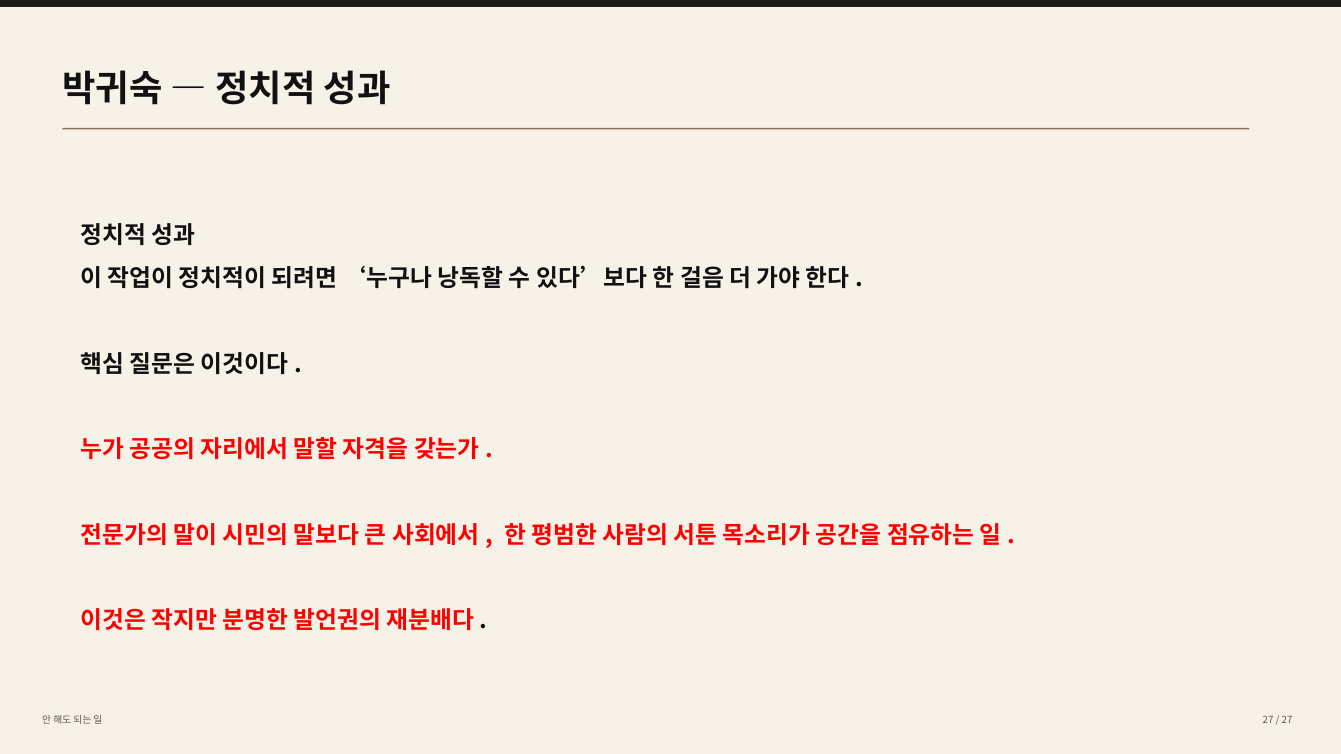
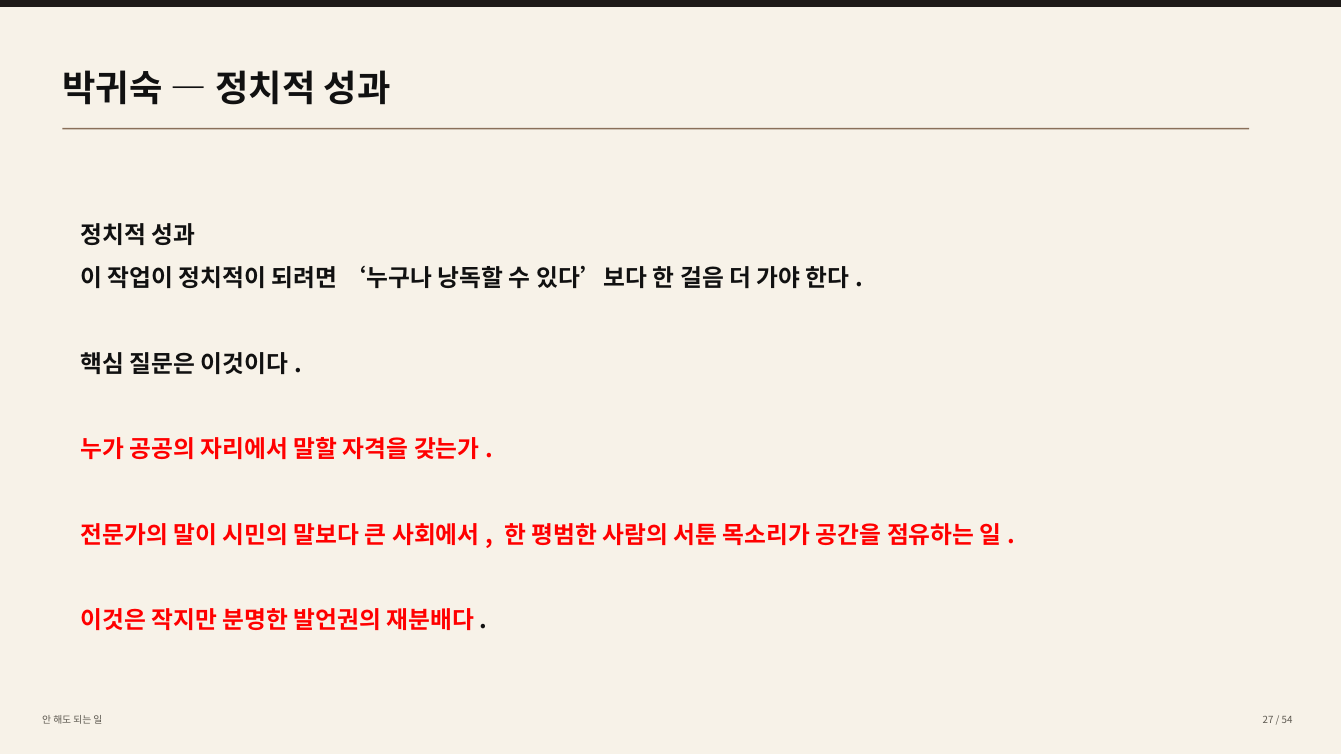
27 at (1287, 721): 27 -> 54
